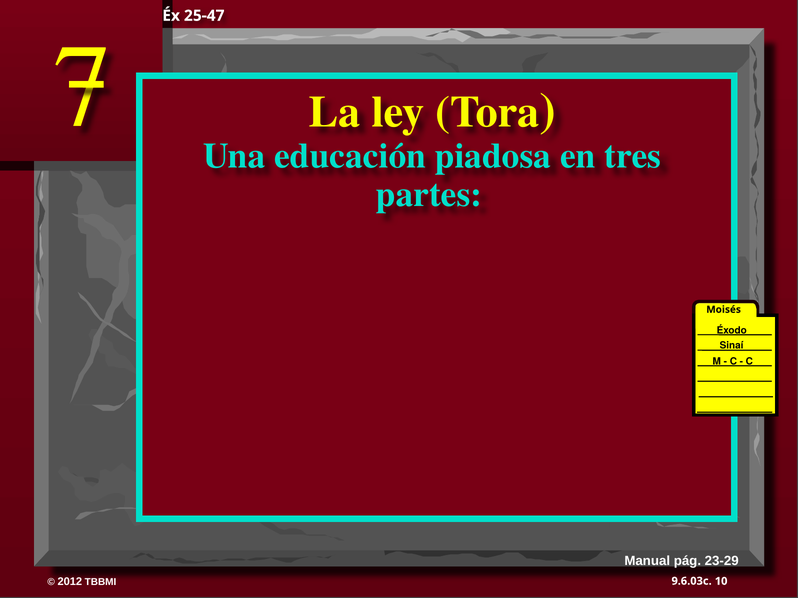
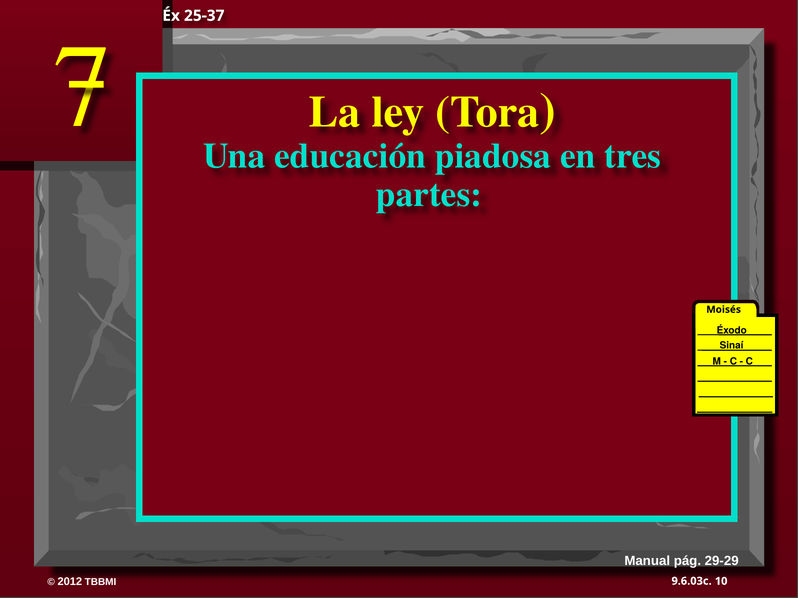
25-47: 25-47 -> 25-37
23-29: 23-29 -> 29-29
